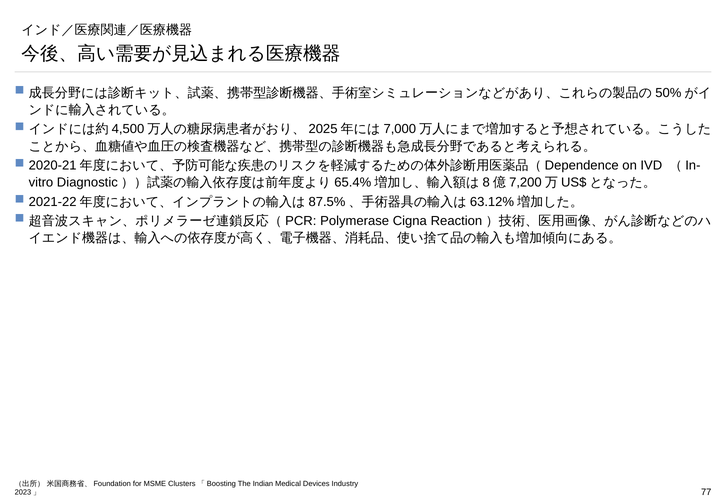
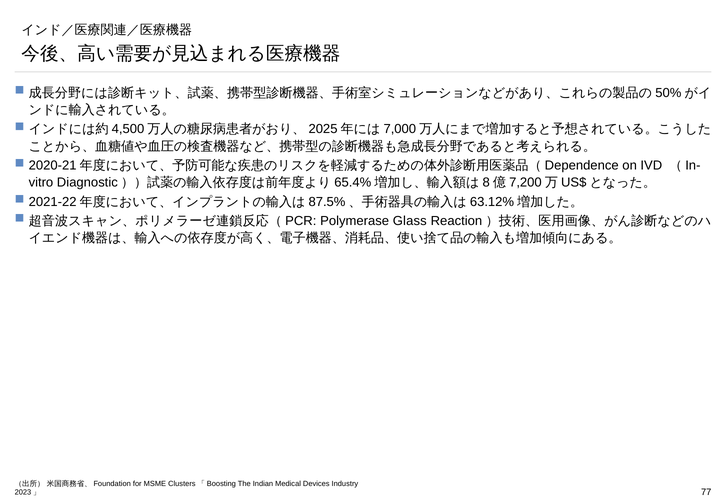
Cigna: Cigna -> Glass
